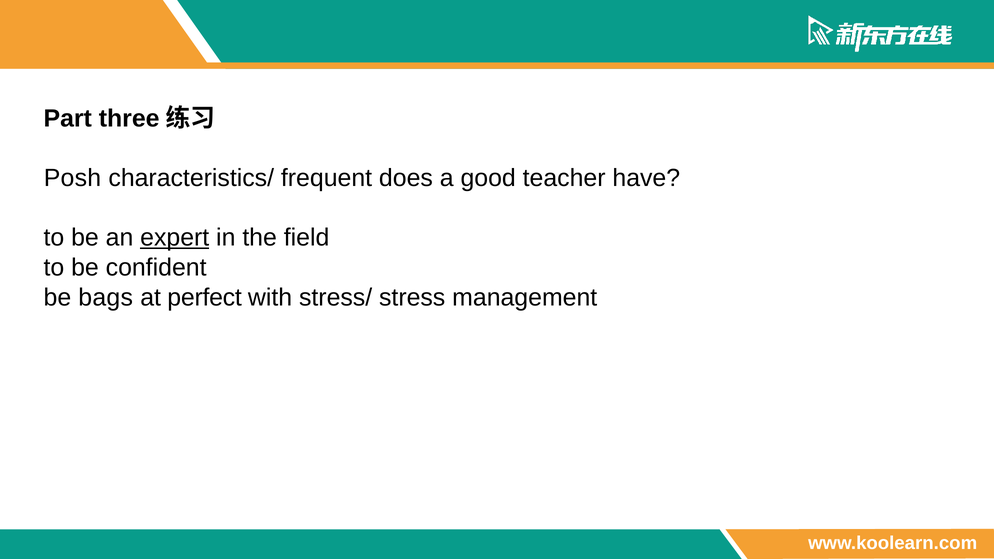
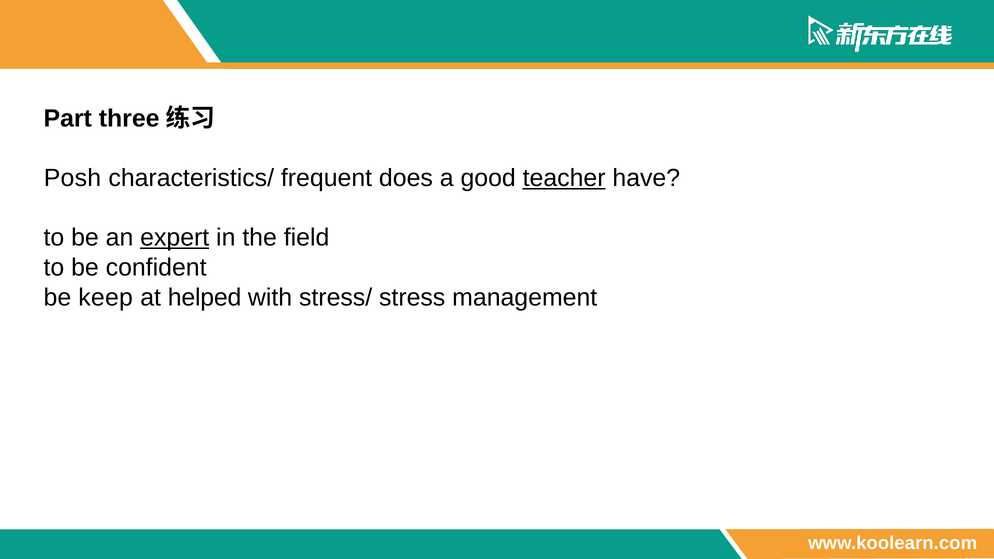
teacher underline: none -> present
bags: bags -> keep
perfect: perfect -> helped
